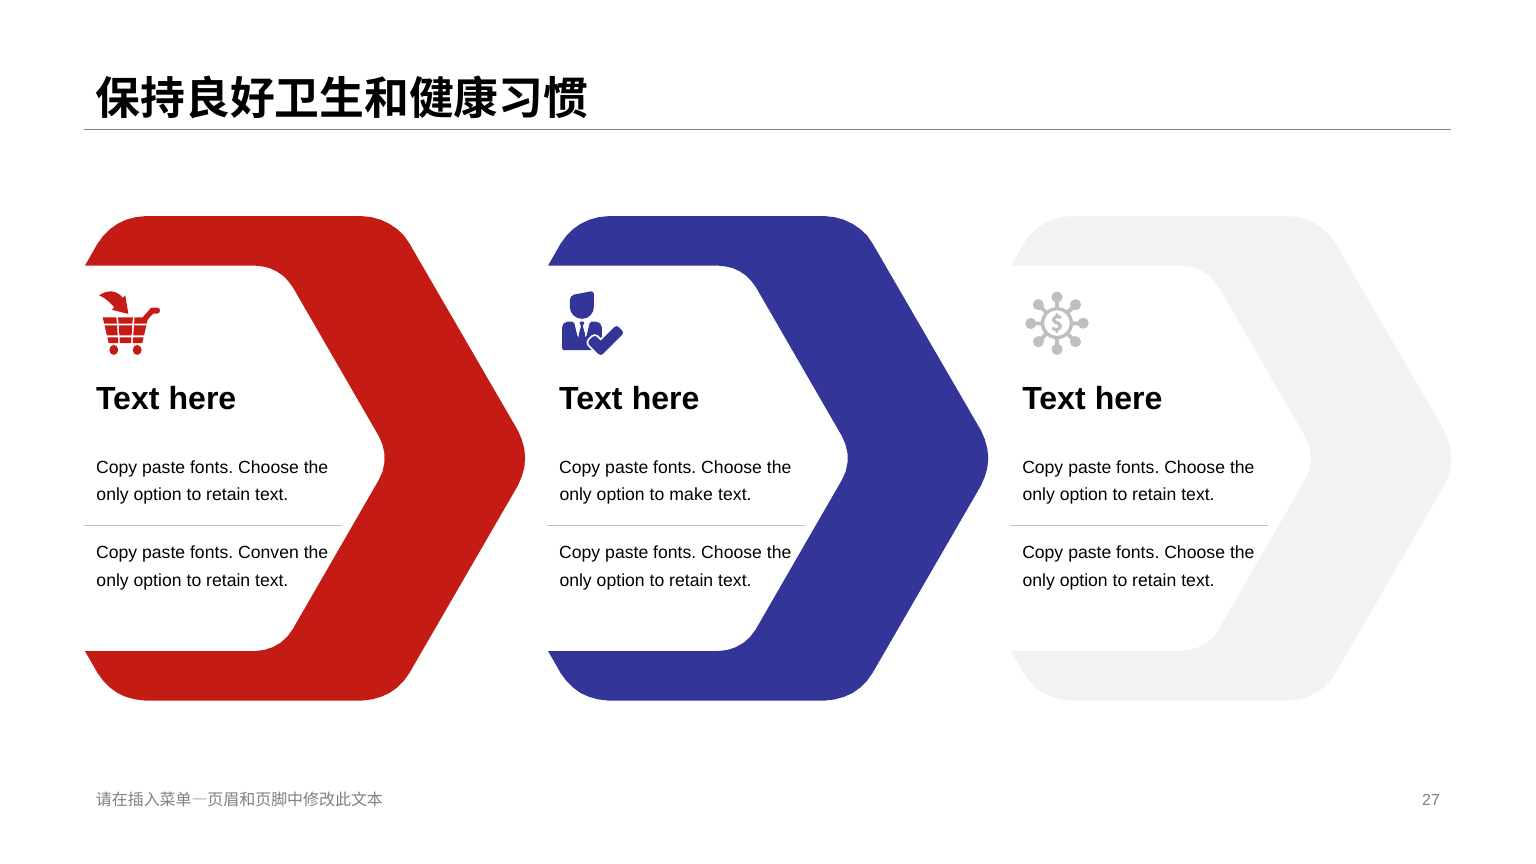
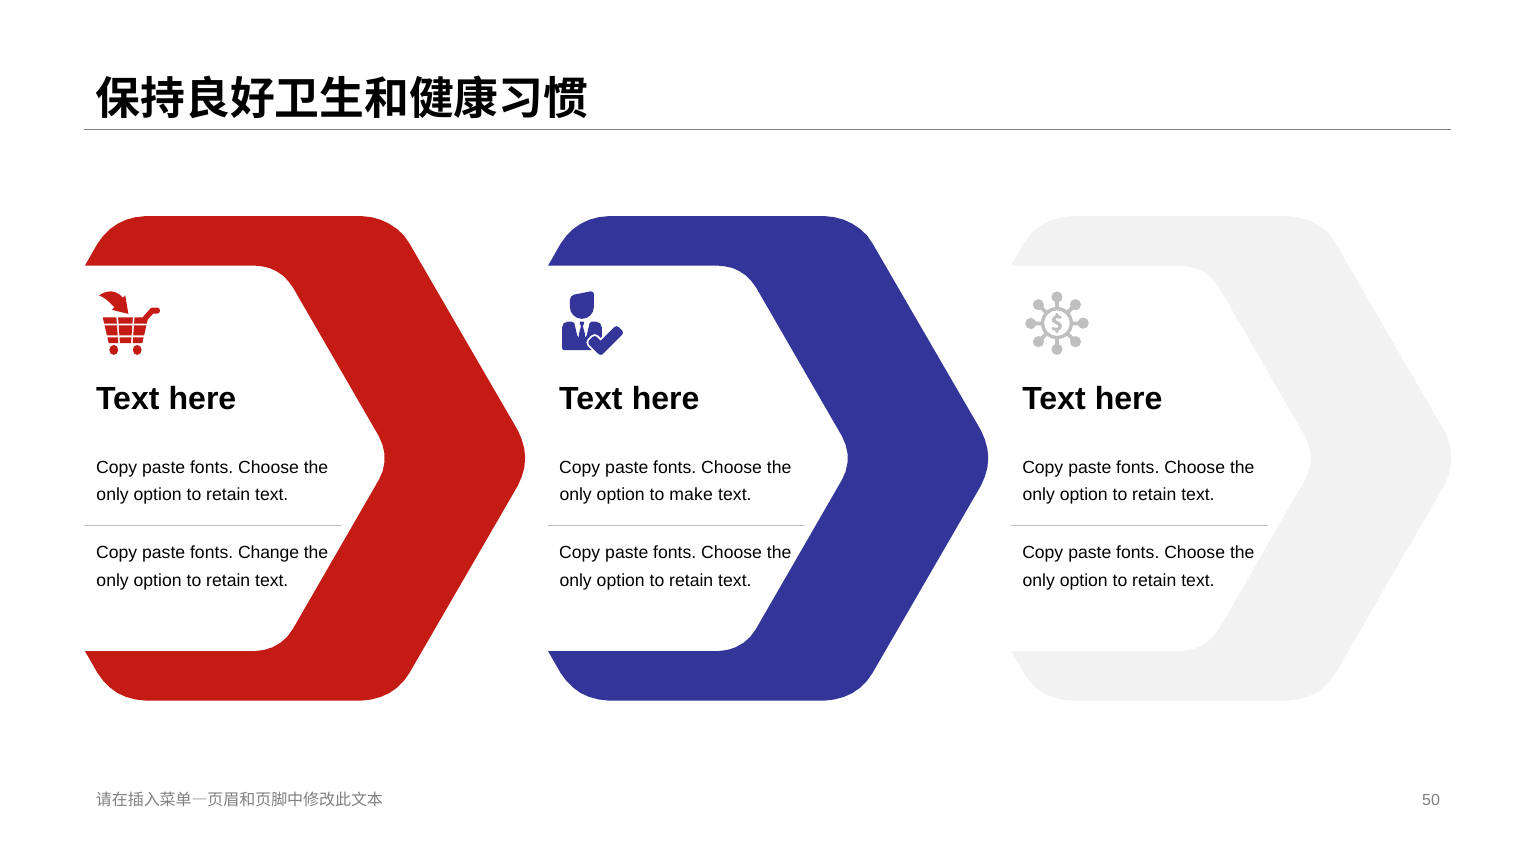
Conven: Conven -> Change
27: 27 -> 50
